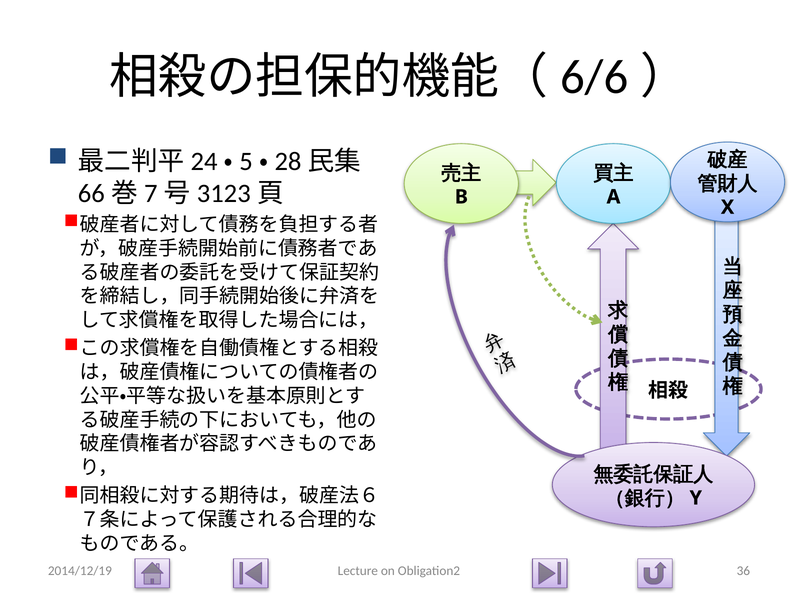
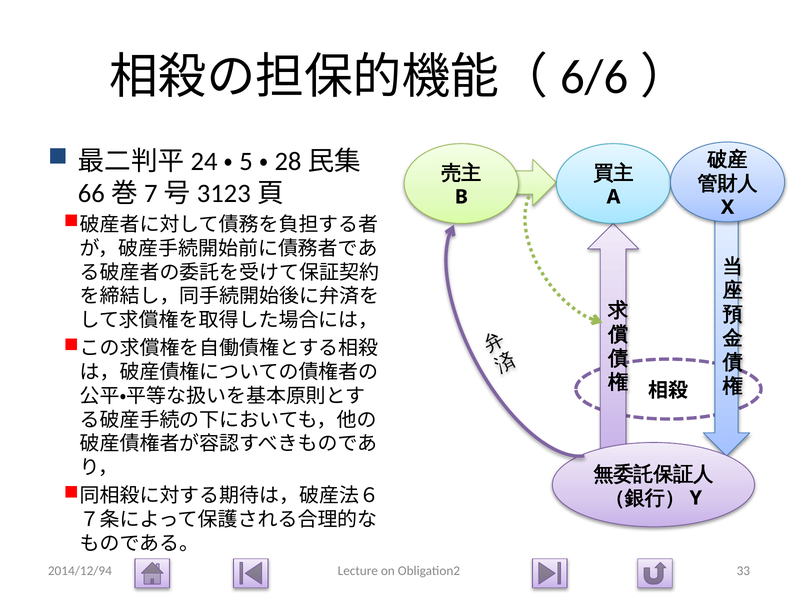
2014/12/19: 2014/12/19 -> 2014/12/94
36: 36 -> 33
